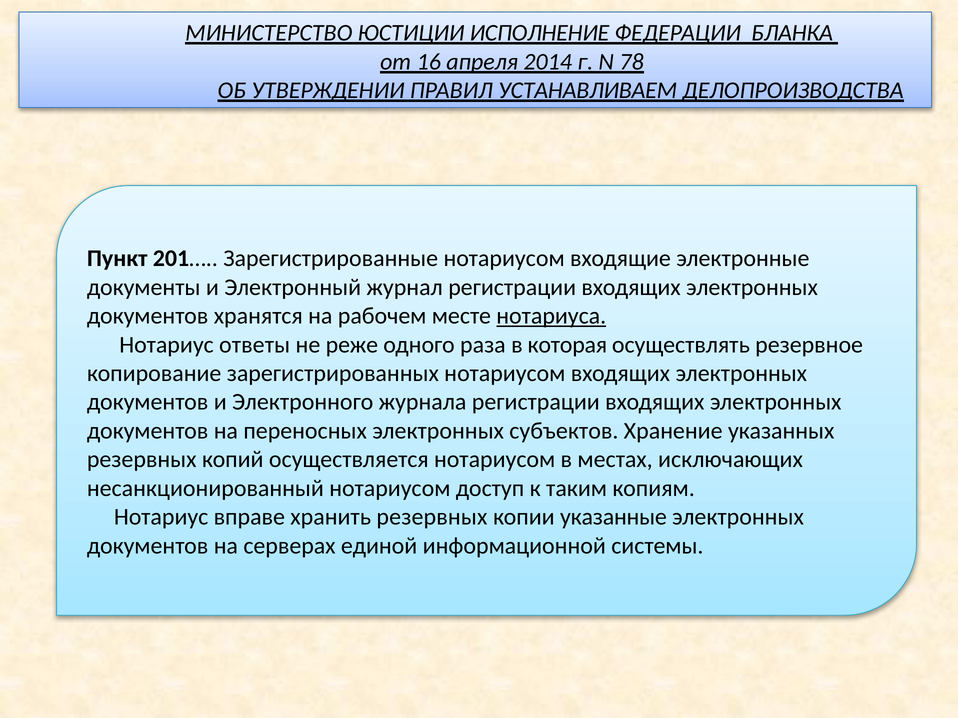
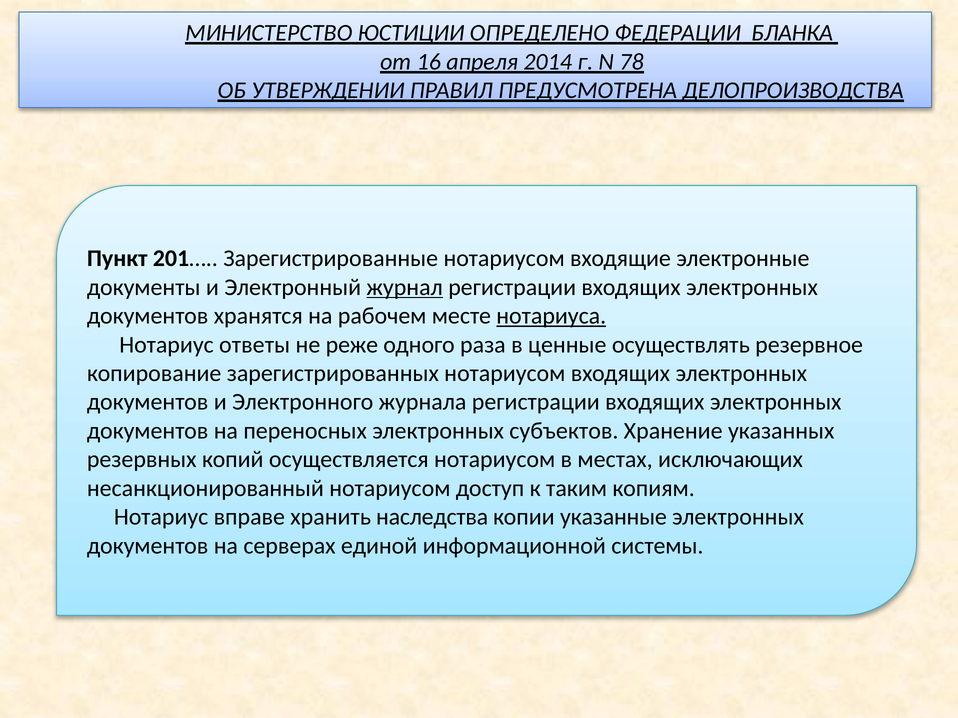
ИСПОЛНЕНИЕ: ИСПОЛНЕНИЕ -> ОПРЕДЕЛЕНО
УСТАНАВЛИВАЕМ: УСТАНАВЛИВАЕМ -> ПРЕДУСМОТРЕНА
журнал underline: none -> present
которая: которая -> ценные
хранить резервных: резервных -> наследства
